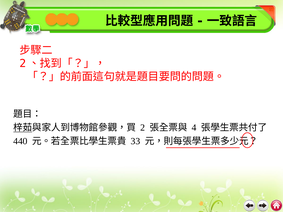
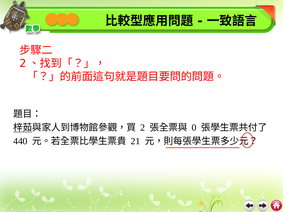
4: 4 -> 0
33: 33 -> 21
